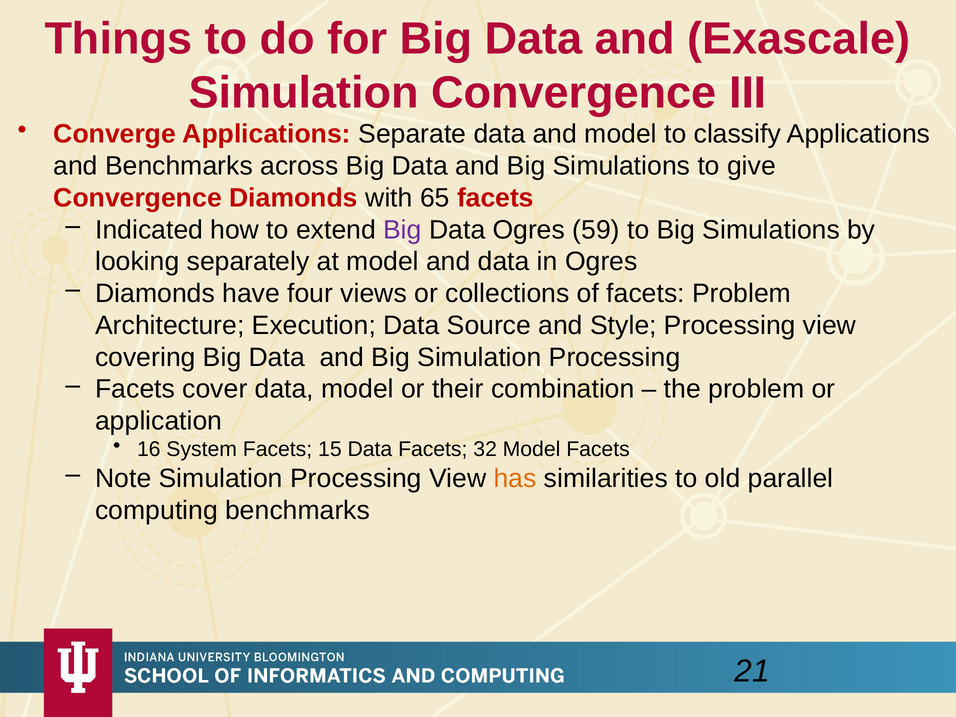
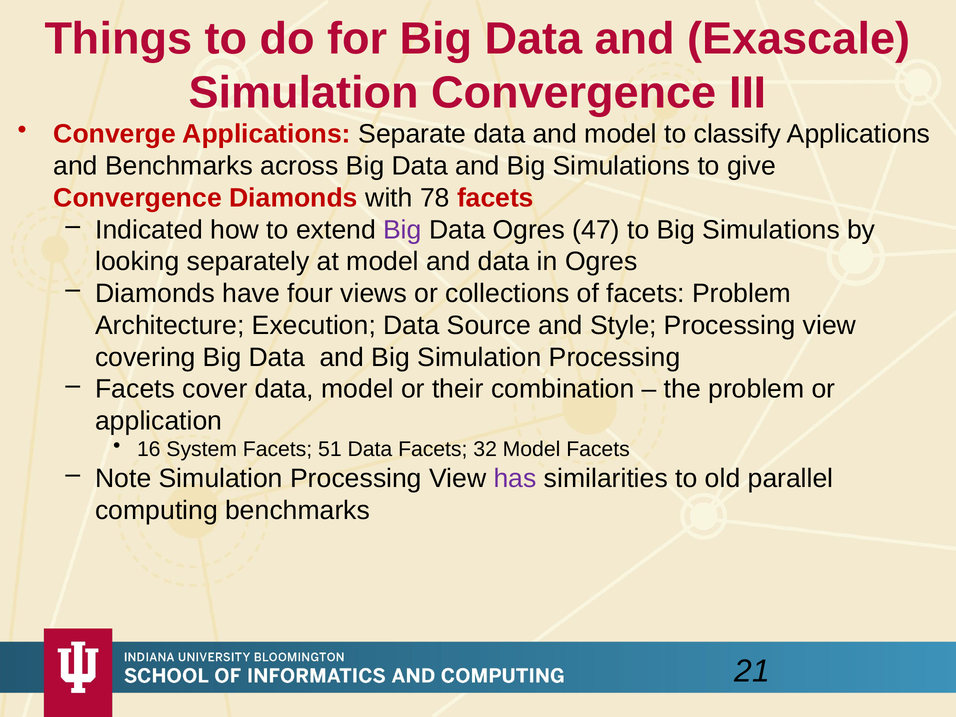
65: 65 -> 78
59: 59 -> 47
15: 15 -> 51
has colour: orange -> purple
